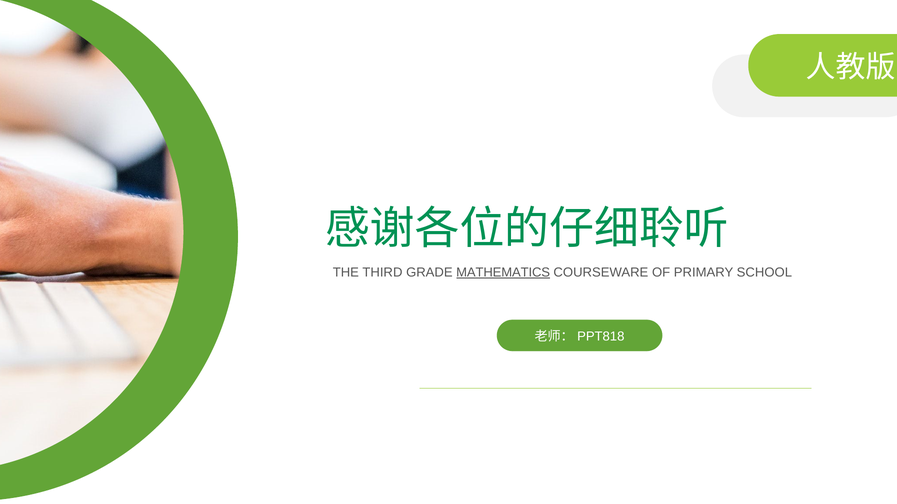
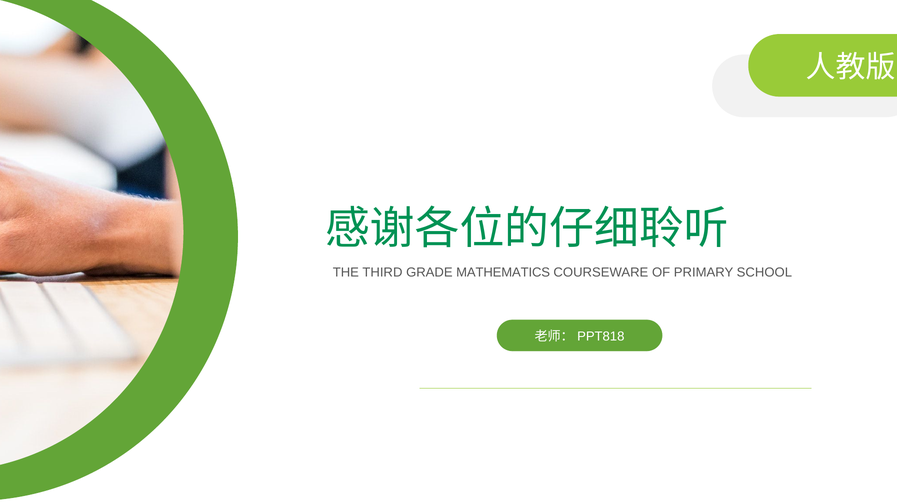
MATHEMATICS underline: present -> none
